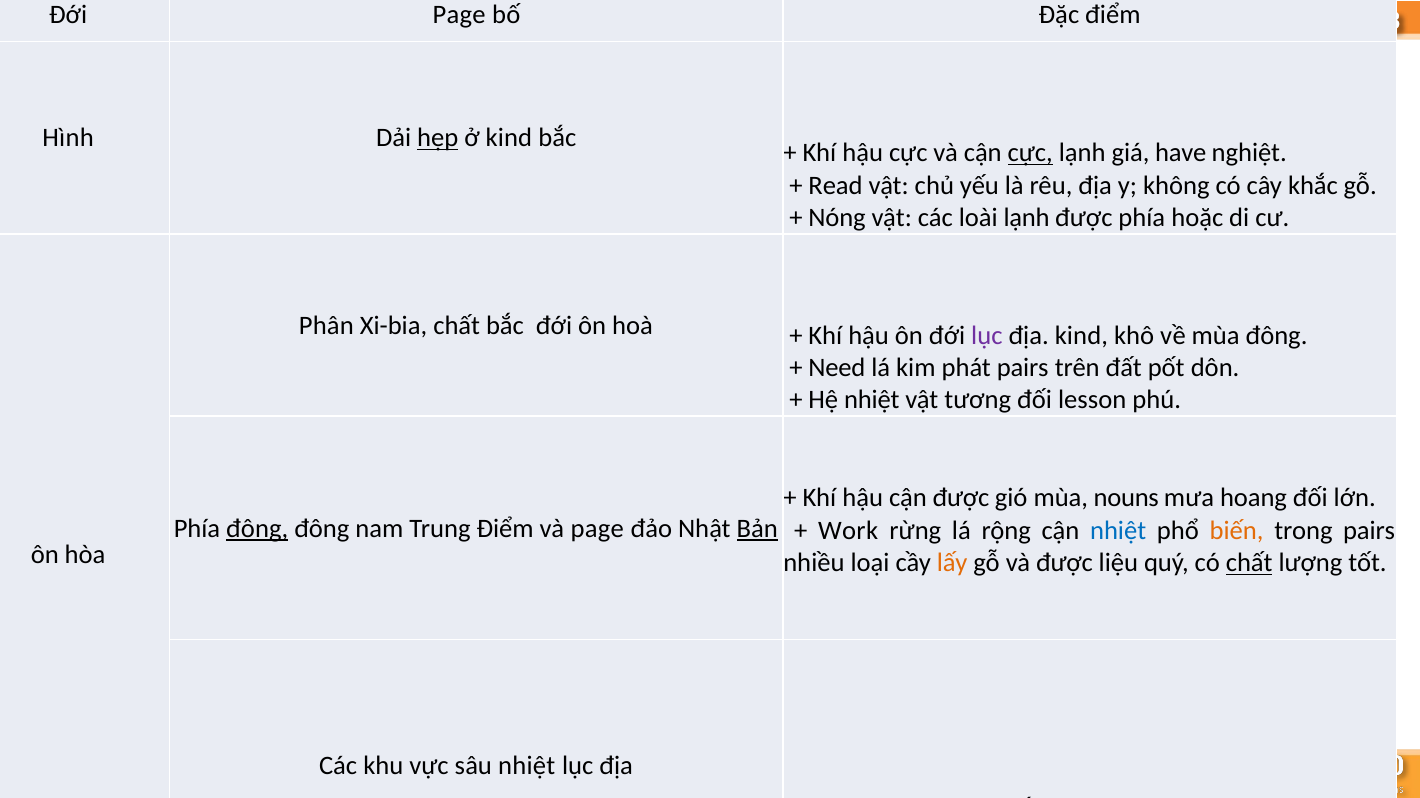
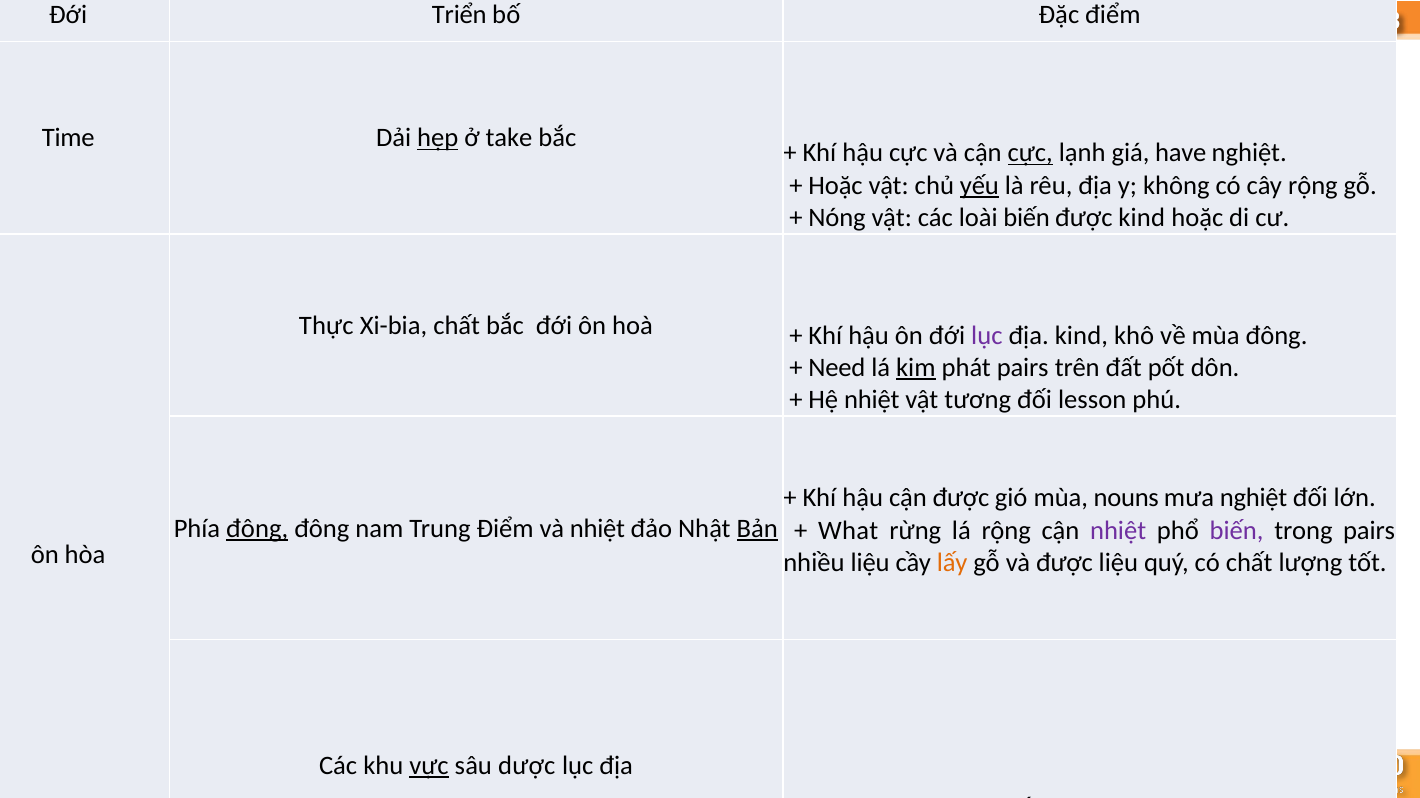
Page at (459, 15): Page -> Triển
Hình at (68, 138): Hình -> Time
ở kind: kind -> take
Read at (836, 186): Read -> Hoặc
yếu underline: none -> present
cây khắc: khắc -> rộng
loài lạnh: lạnh -> biến
được phía: phía -> kind
Phân at (326, 326): Phân -> Thực
kim underline: none -> present
mưa hoang: hoang -> nghiệt
và page: page -> nhiệt
Work: Work -> What
nhiệt at (1118, 531) colour: blue -> purple
biến at (1237, 531) colour: orange -> purple
loại at (870, 564): loại -> liệu
chất at (1249, 564) underline: present -> none
vực underline: none -> present
sâu nhiệt: nhiệt -> dược
